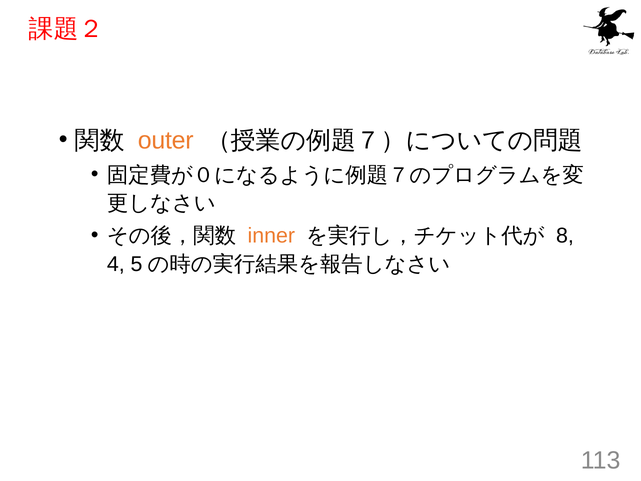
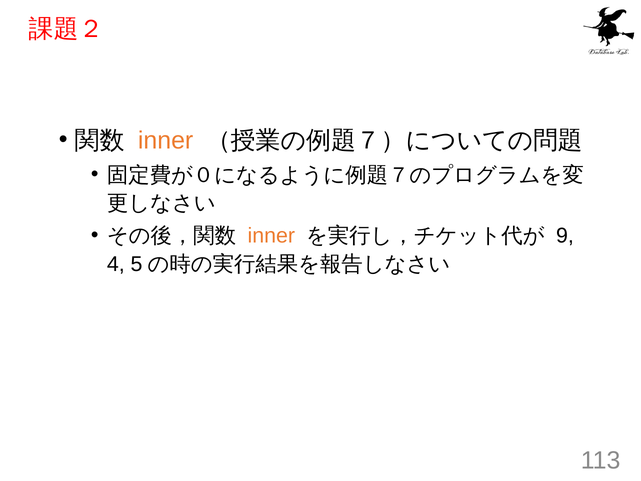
outer at (166, 140): outer -> inner
8: 8 -> 9
